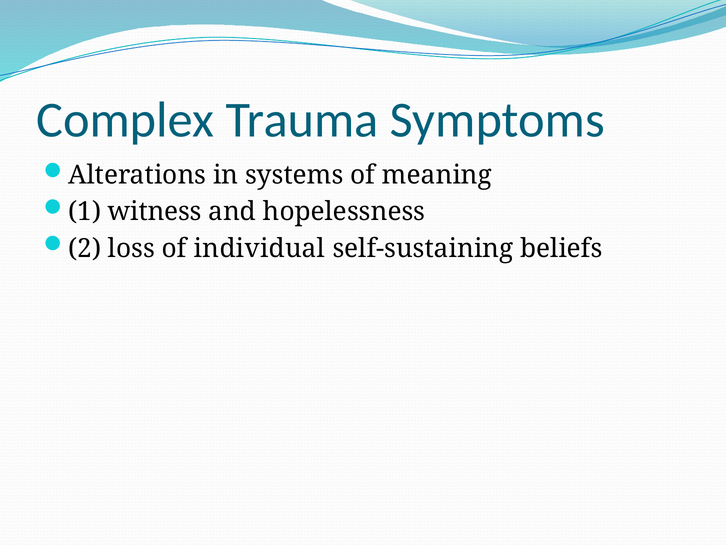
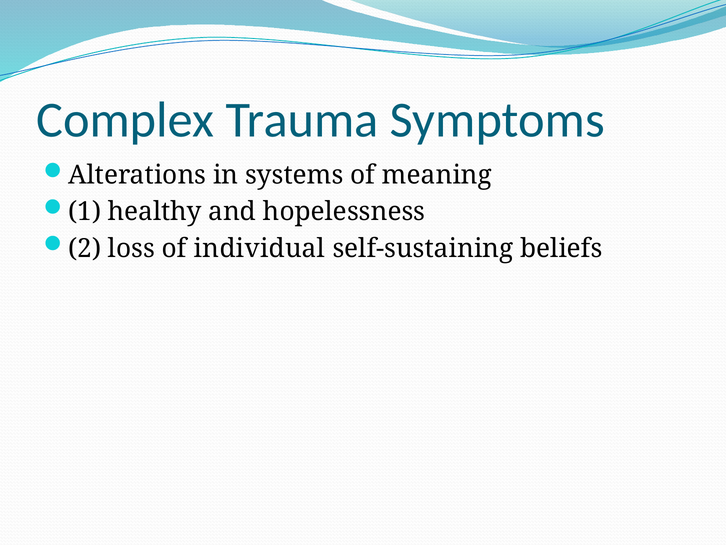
witness: witness -> healthy
